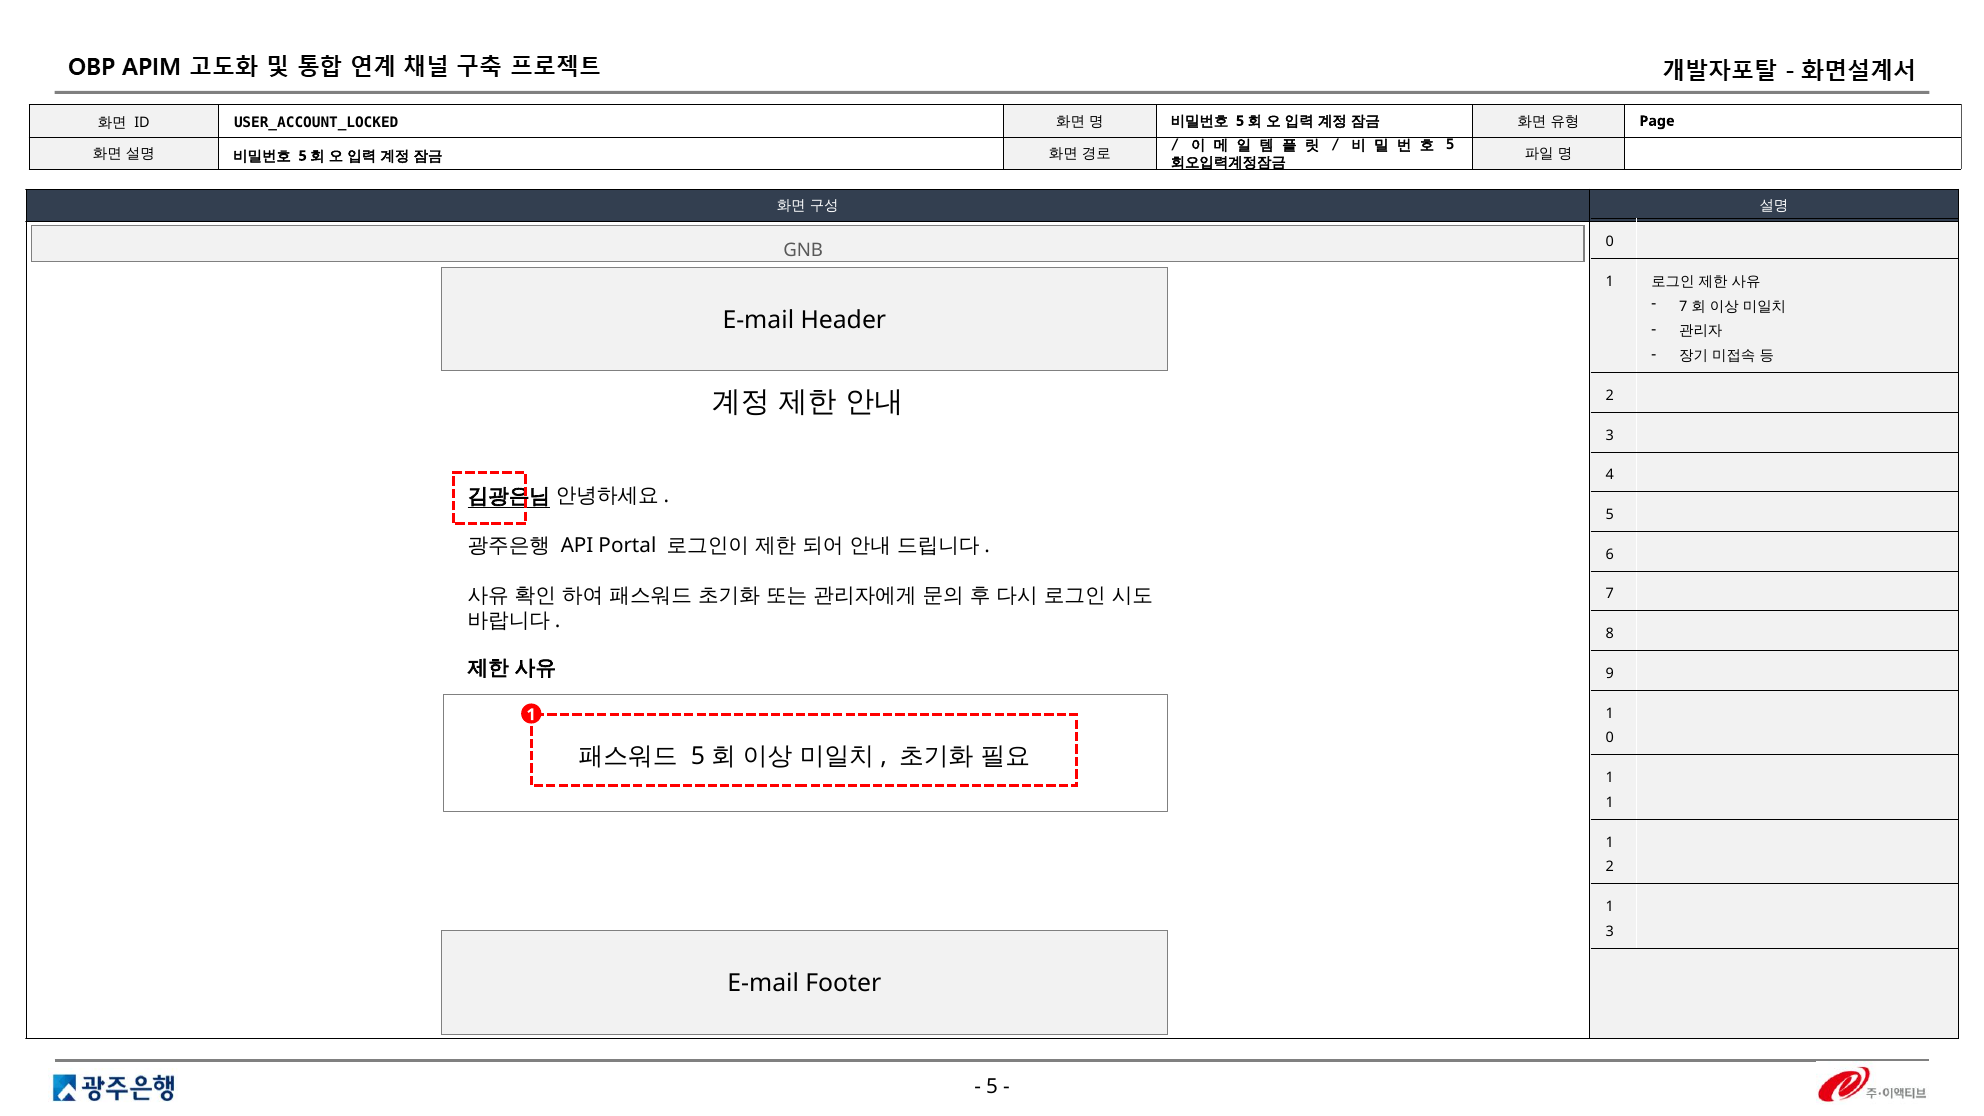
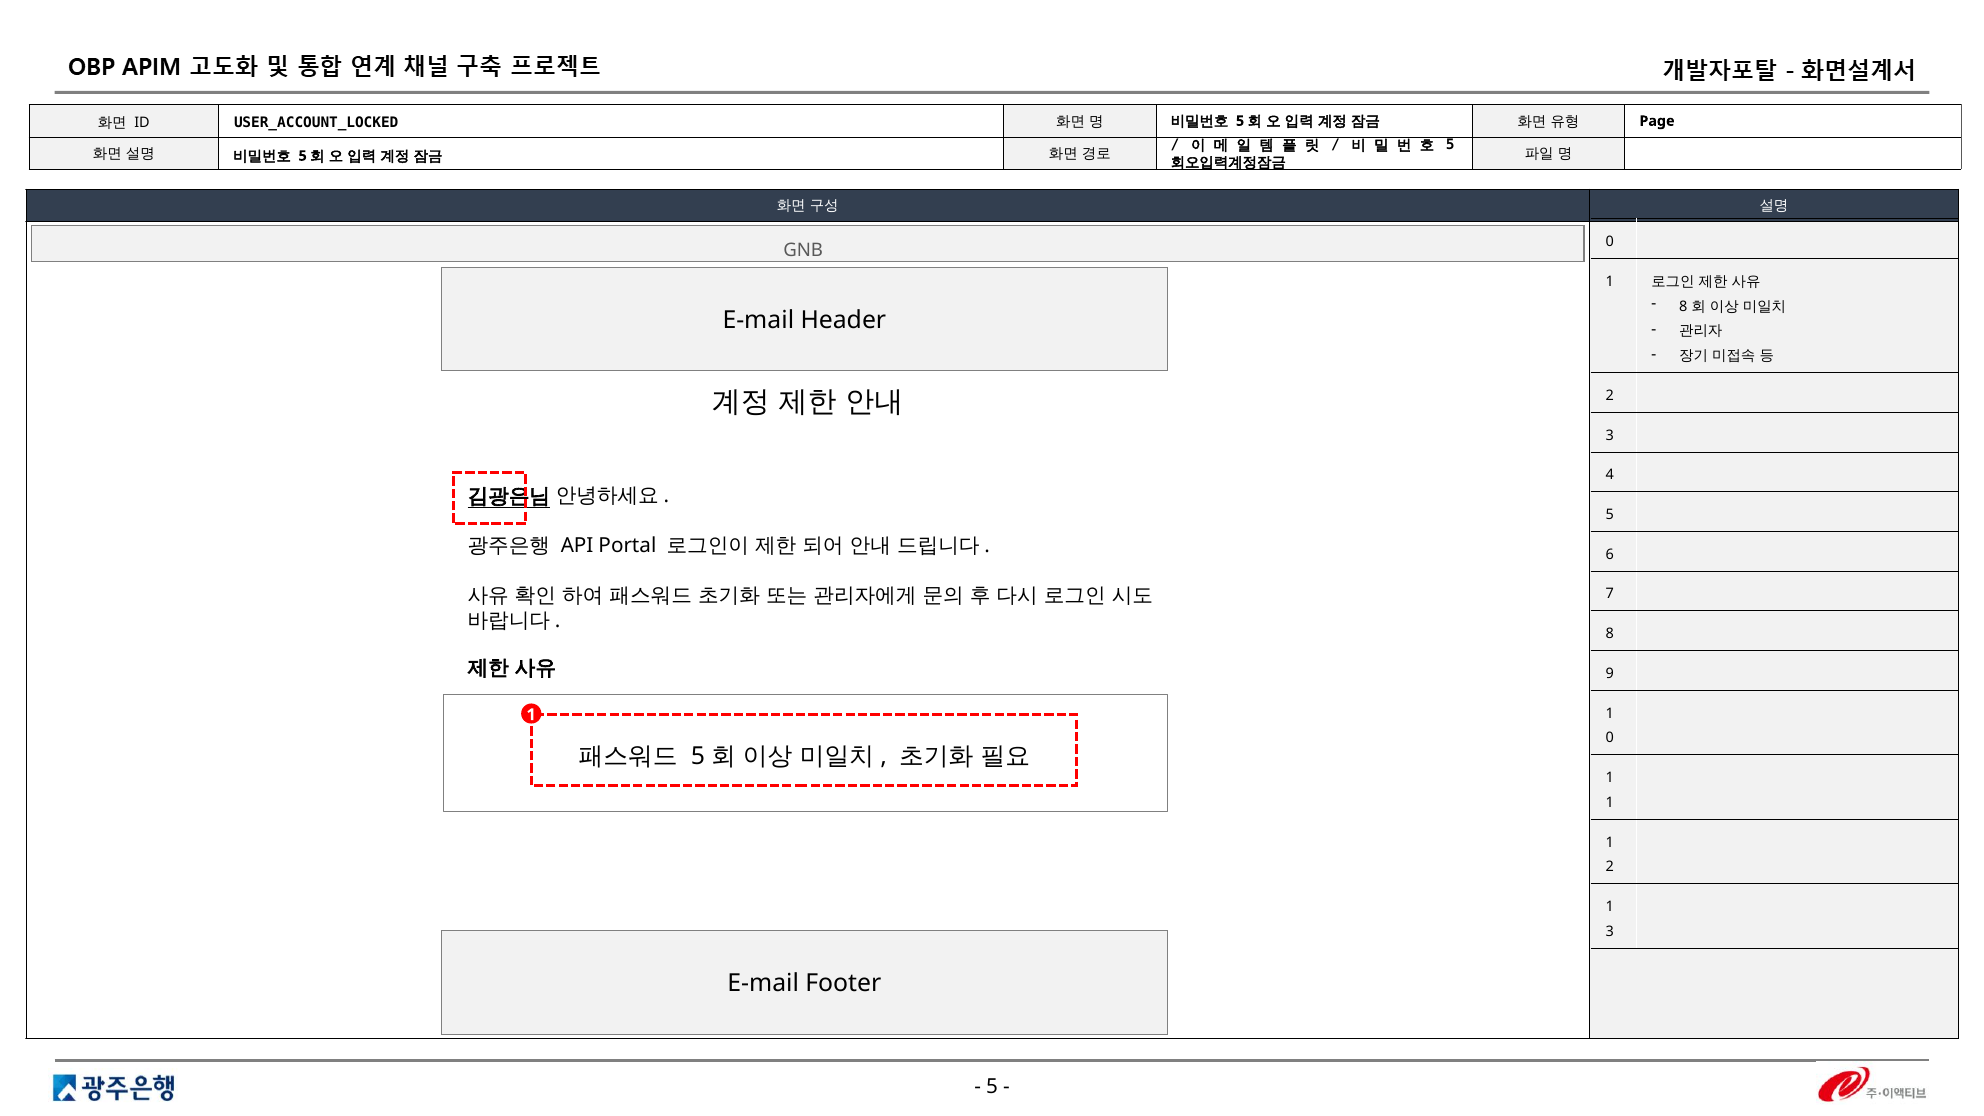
7 at (1683, 306): 7 -> 8
